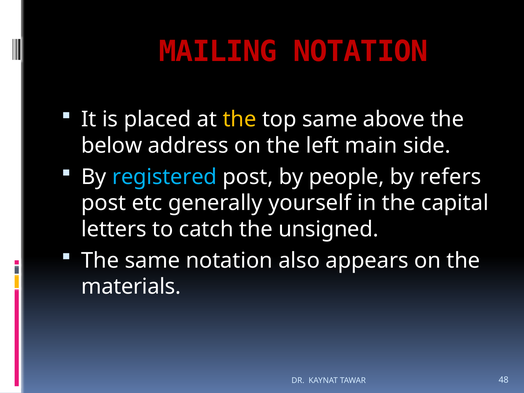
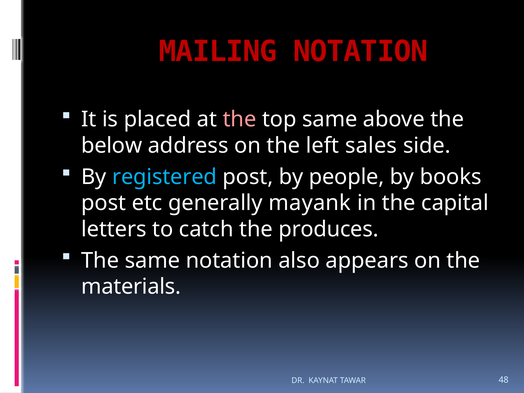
the at (240, 119) colour: yellow -> pink
main: main -> sales
refers: refers -> books
yourself: yourself -> mayank
unsigned: unsigned -> produces
